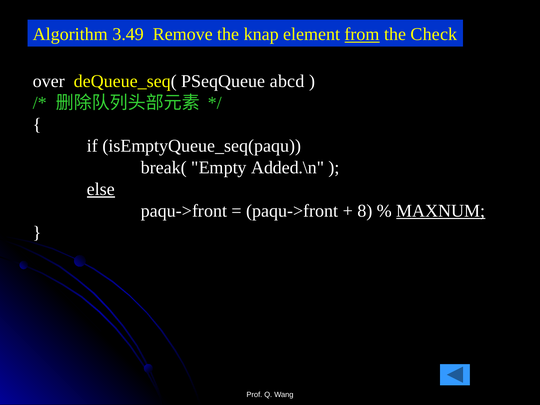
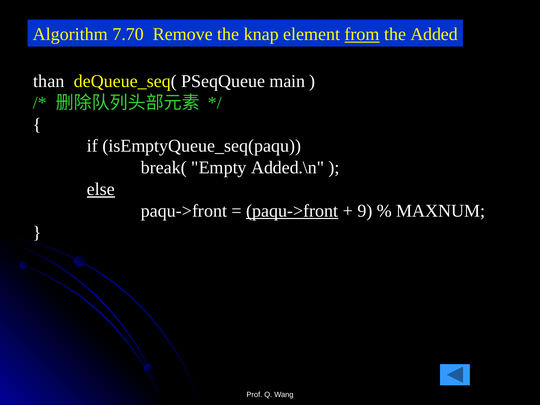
3.49: 3.49 -> 7.70
Check: Check -> Added
over: over -> than
abcd: abcd -> main
paqu->front at (292, 211) underline: none -> present
8: 8 -> 9
MAXNUM underline: present -> none
